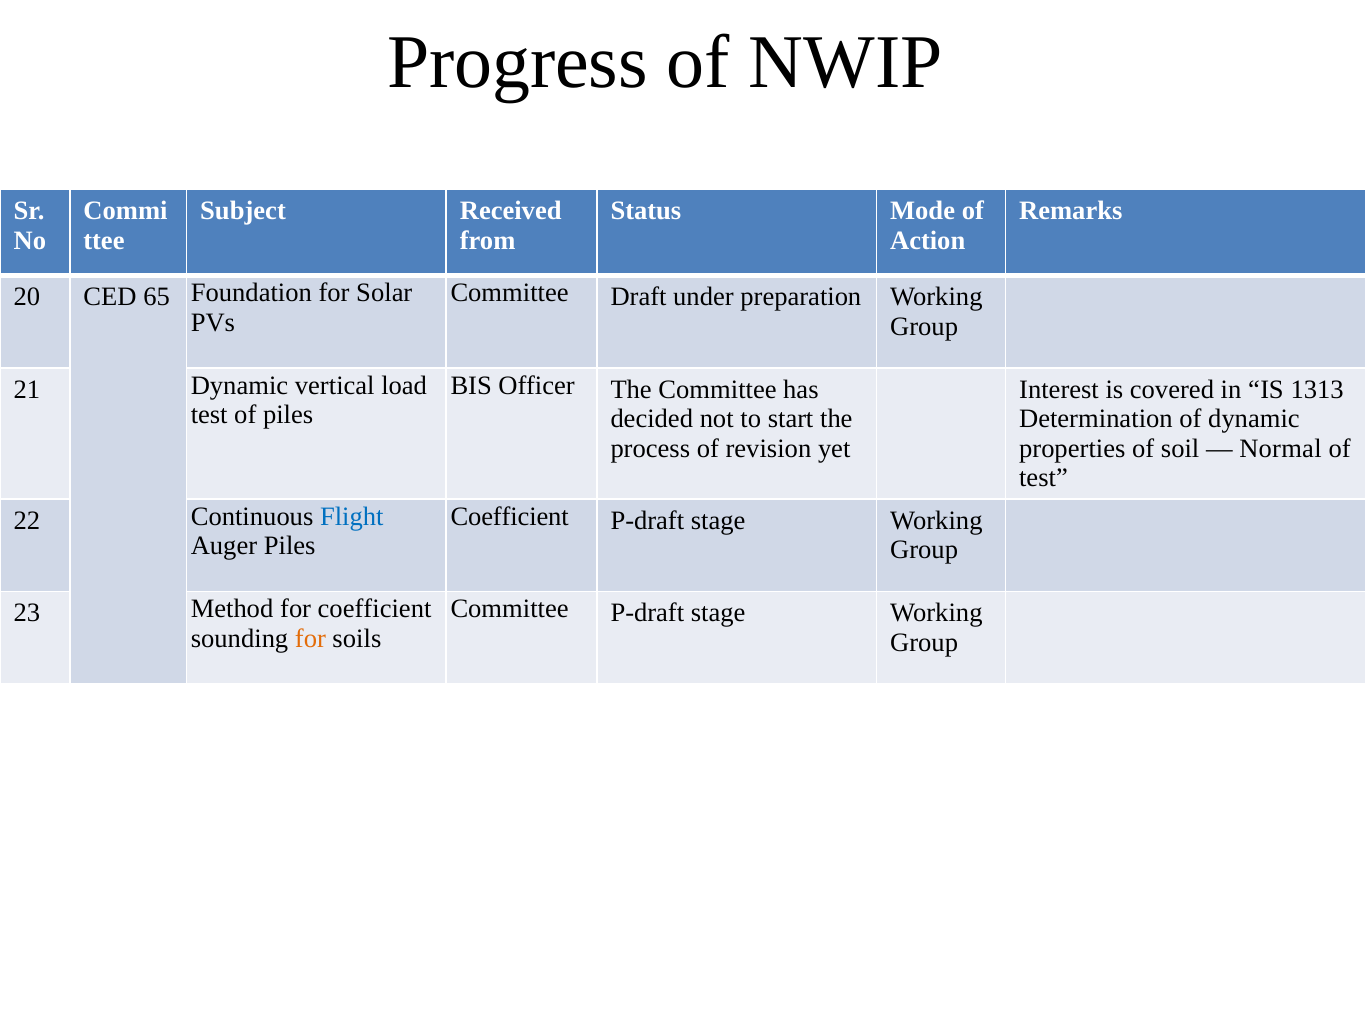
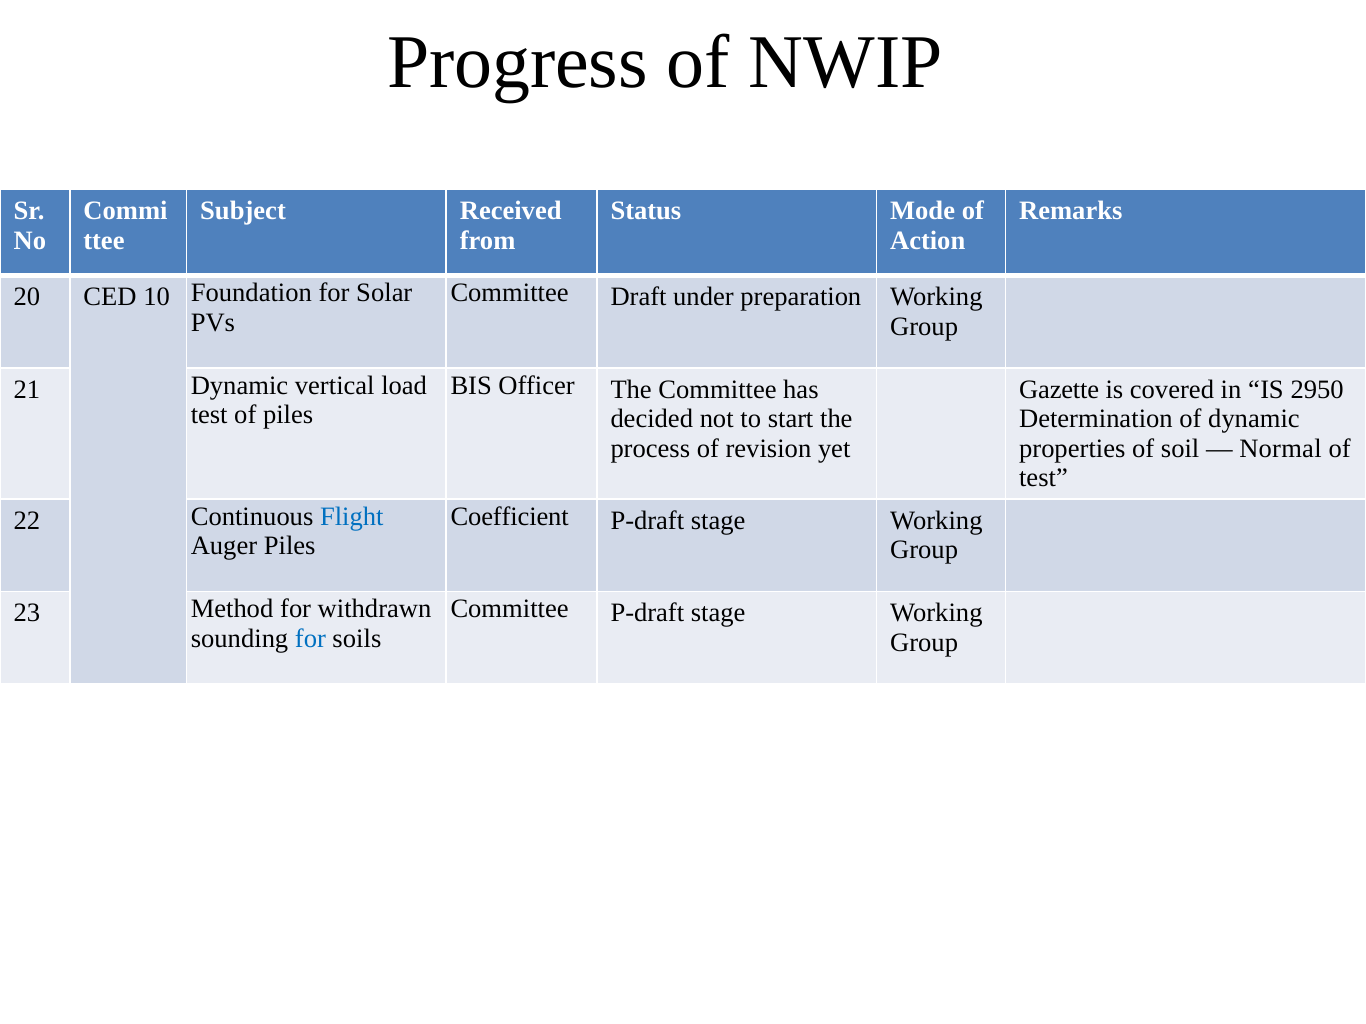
65: 65 -> 10
Interest: Interest -> Gazette
1313: 1313 -> 2950
for coefficient: coefficient -> withdrawn
for at (310, 639) colour: orange -> blue
